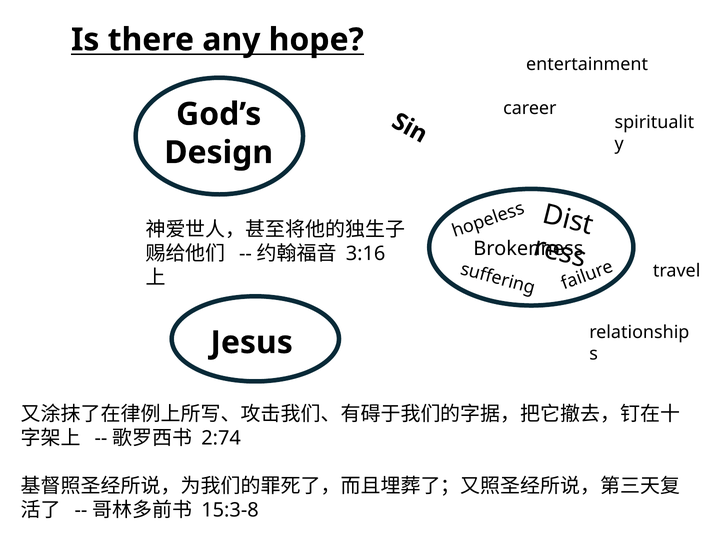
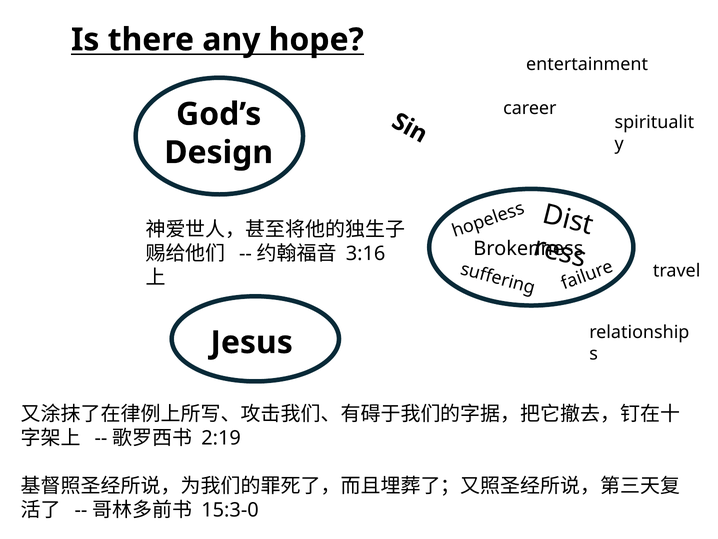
2:74: 2:74 -> 2:19
15:3-8: 15:3-8 -> 15:3-0
